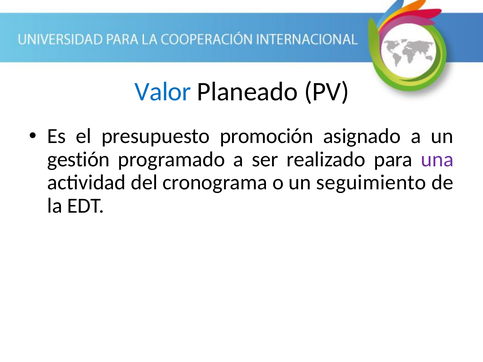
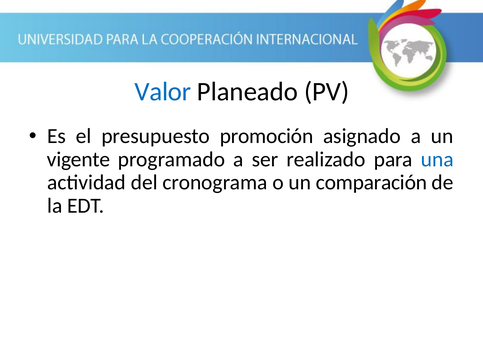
gestión: gestión -> vigente
una colour: purple -> blue
seguimiento: seguimiento -> comparación
